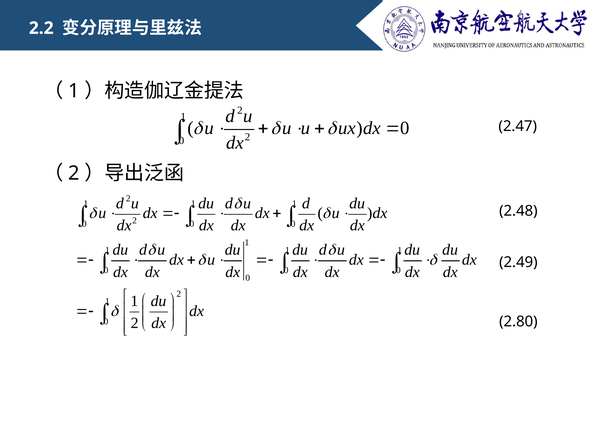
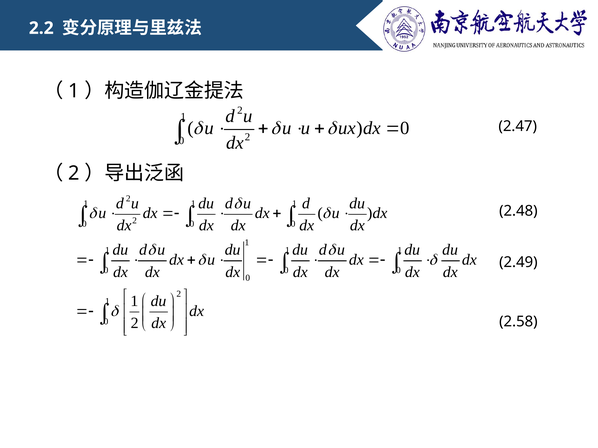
2.80: 2.80 -> 2.58
